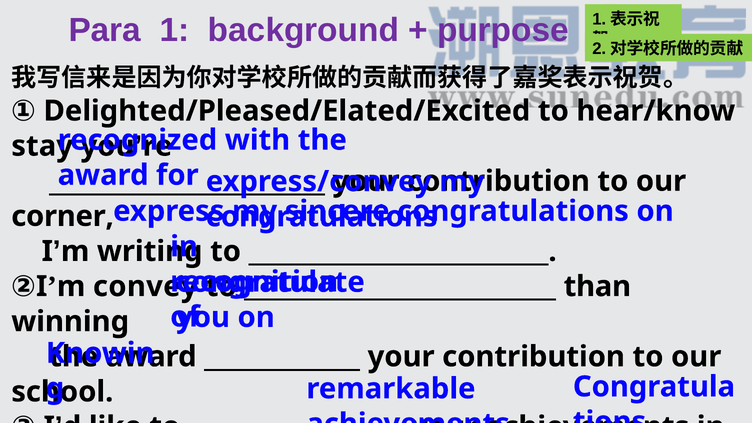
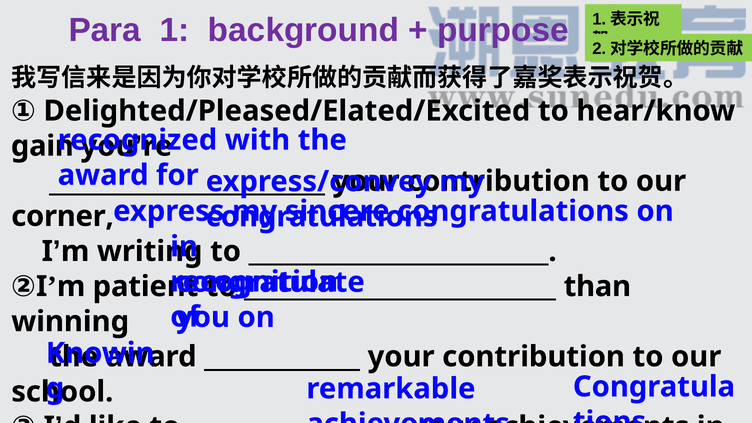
stay: stay -> gain
convey: convey -> patient
